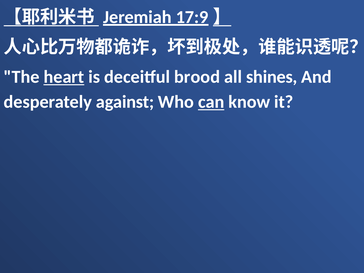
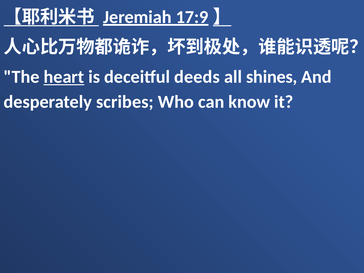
brood: brood -> deeds
against: against -> scribes
can underline: present -> none
